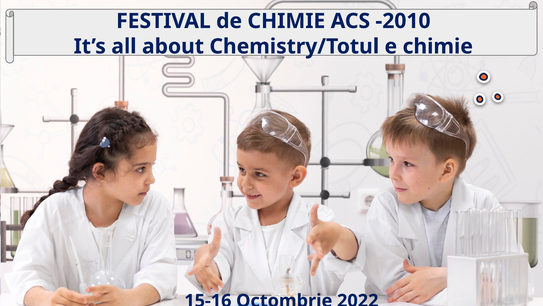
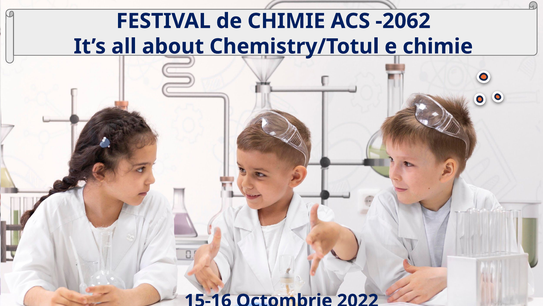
-2010: -2010 -> -2062
